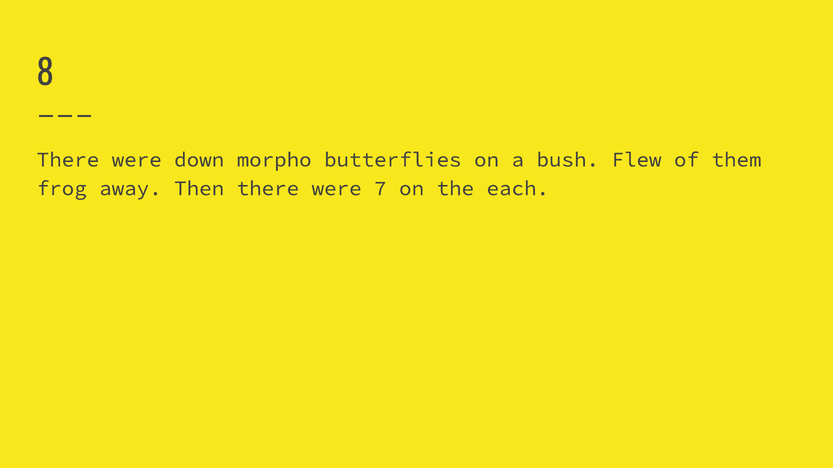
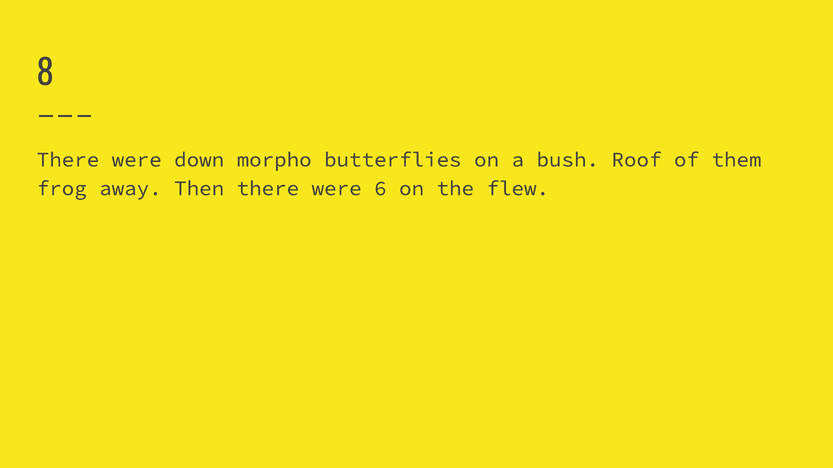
Flew: Flew -> Roof
7: 7 -> 6
each: each -> flew
